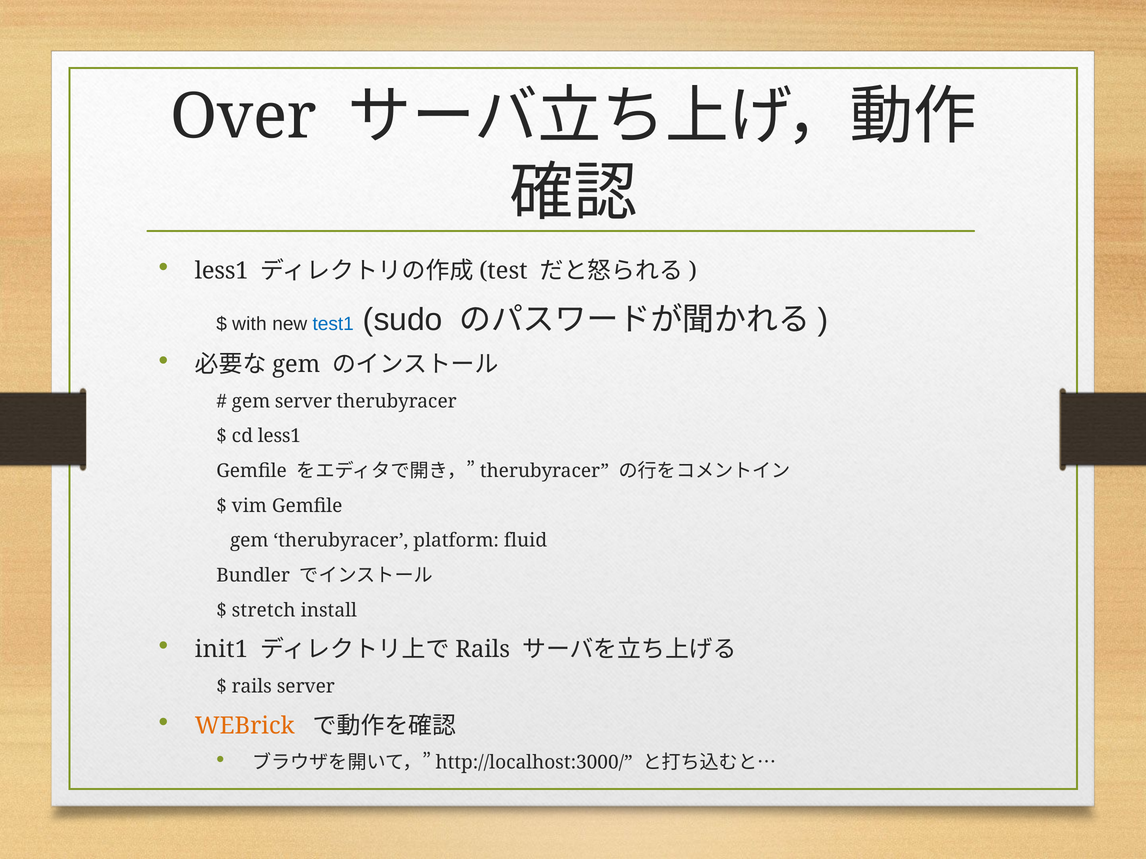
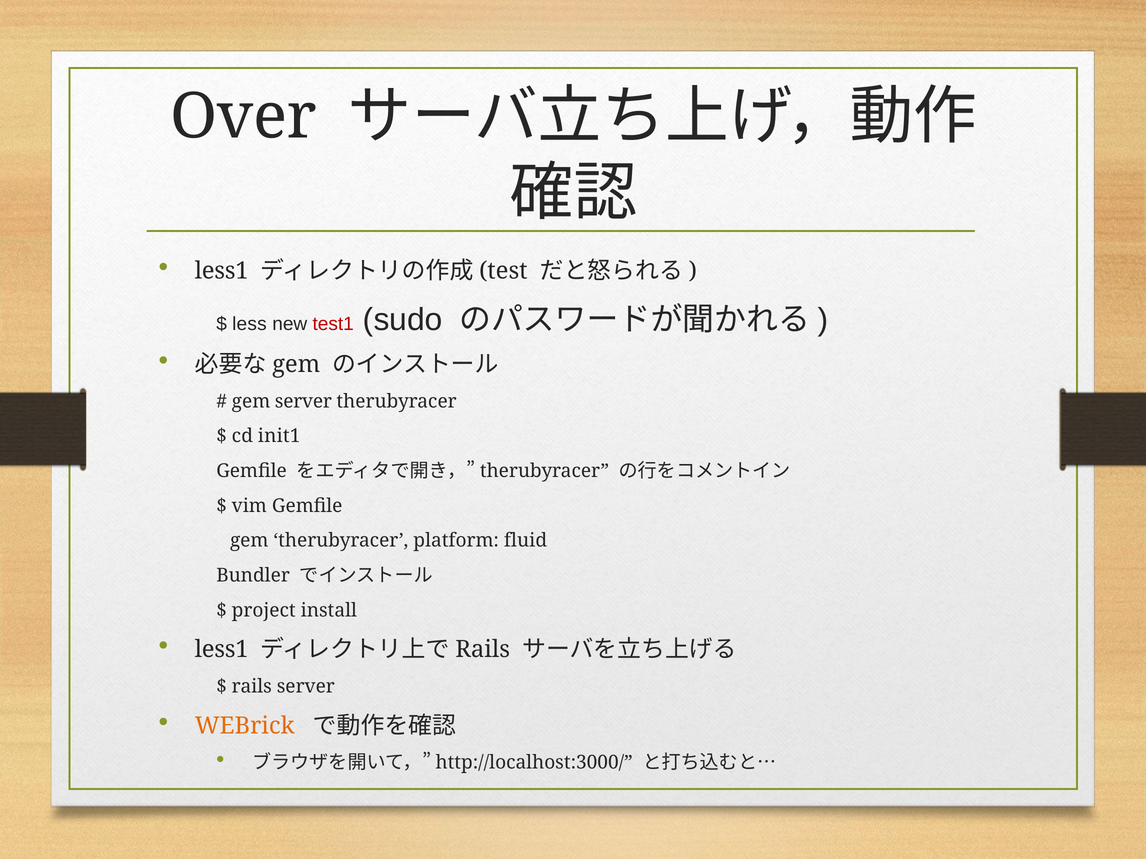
with: with -> less
test1 colour: blue -> red
cd less1: less1 -> init1
stretch: stretch -> project
init1 at (221, 650): init1 -> less1
